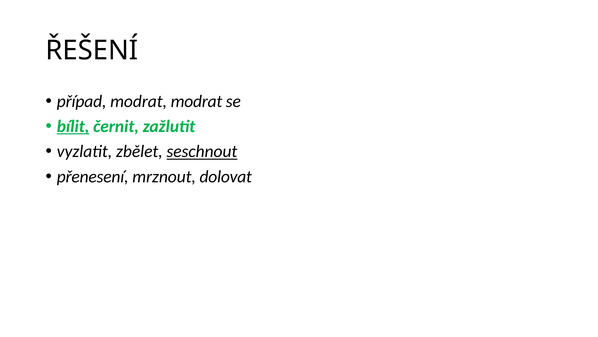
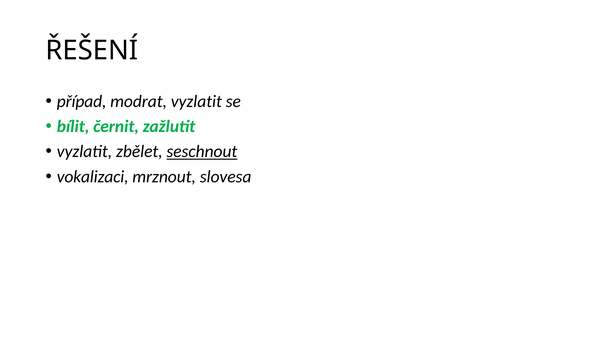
modrat modrat: modrat -> vyzlatit
bílit underline: present -> none
přenesení: přenesení -> vokalizaci
dolovat: dolovat -> slovesa
